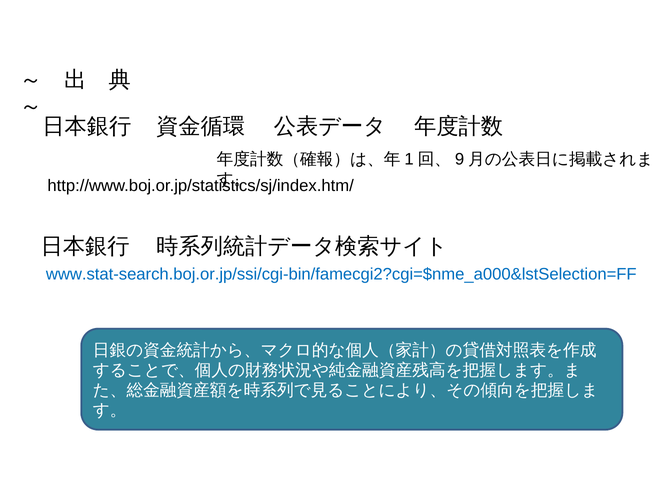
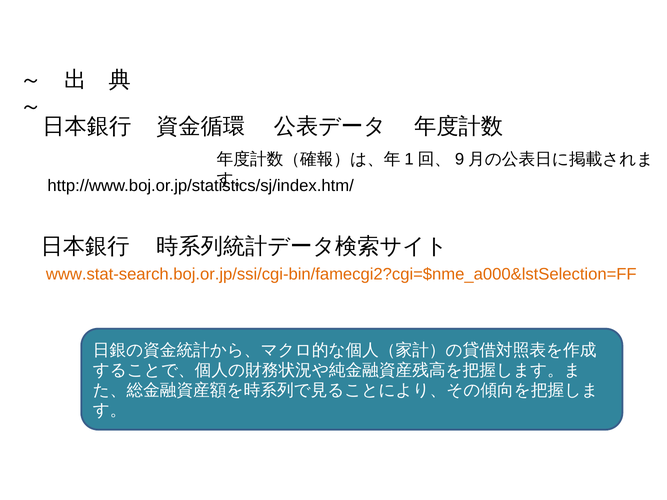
www.stat-search.boj.or.jp/ssi/cgi-bin/famecgi2?cgi=$nme_a000&lstSelection=FF colour: blue -> orange
